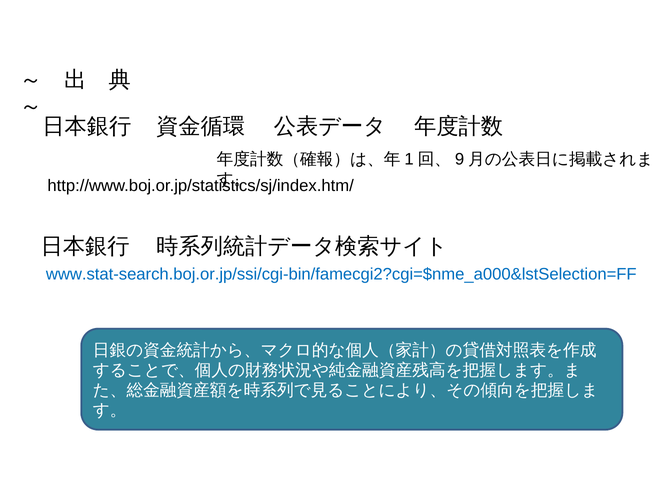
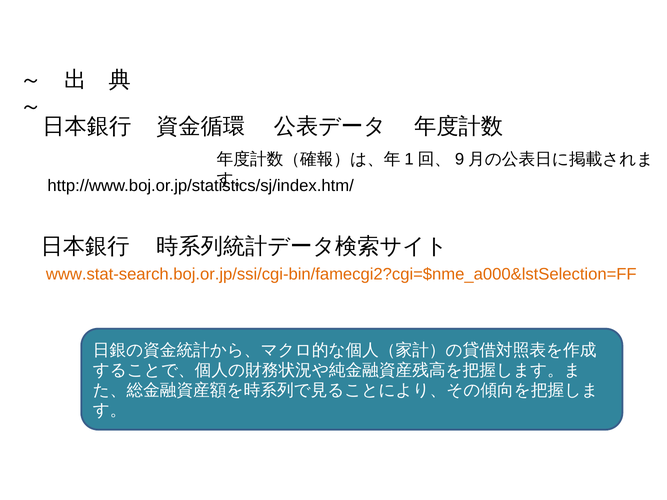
www.stat-search.boj.or.jp/ssi/cgi-bin/famecgi2?cgi=$nme_a000&lstSelection=FF colour: blue -> orange
